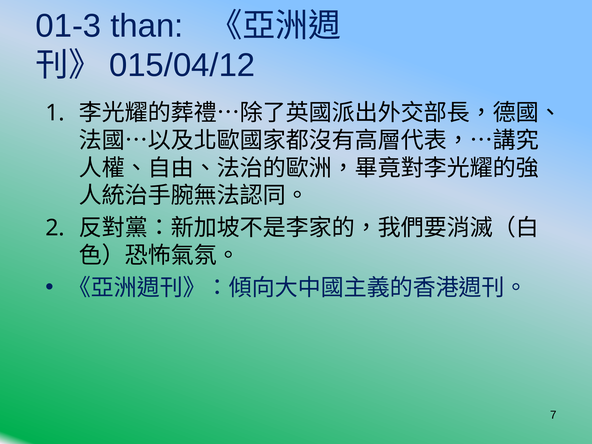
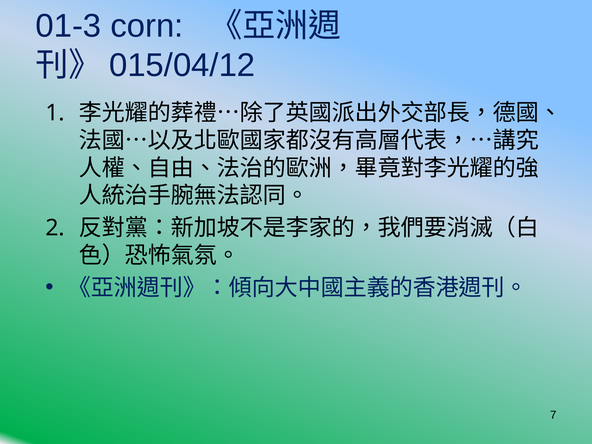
than: than -> corn
